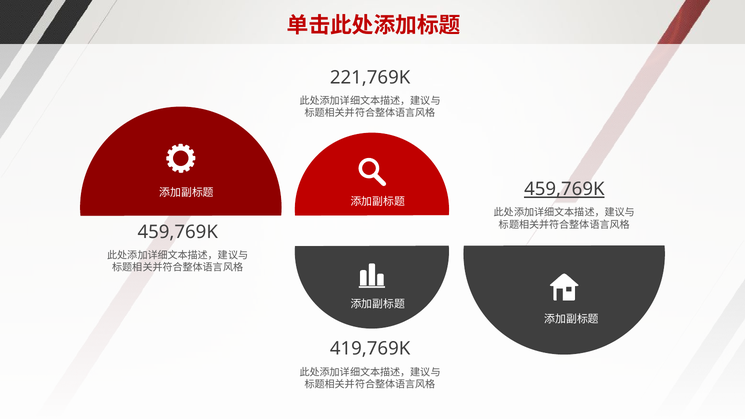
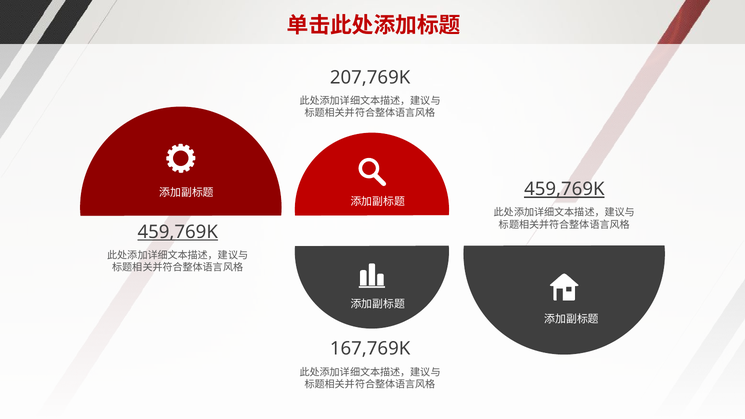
221,769K: 221,769K -> 207,769K
459,769K at (178, 232) underline: none -> present
419,769K: 419,769K -> 167,769K
